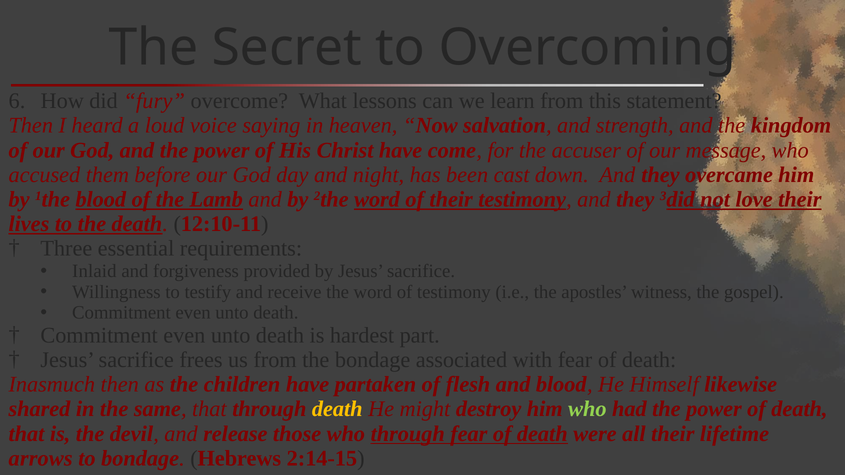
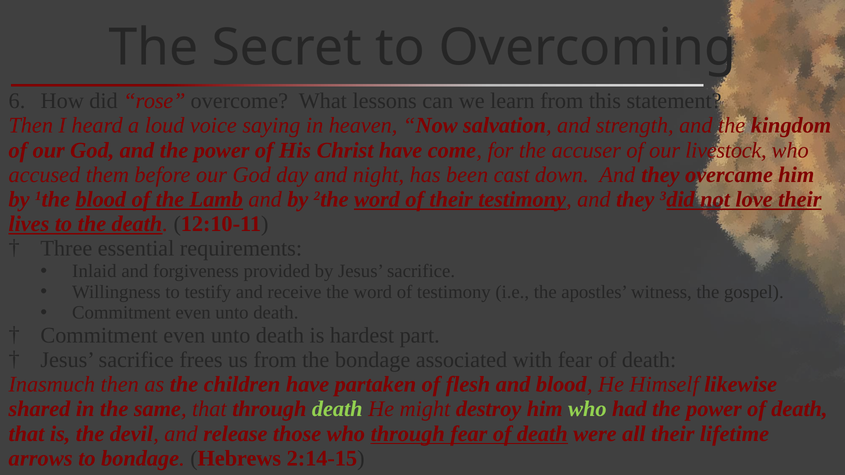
fury: fury -> rose
message: message -> livestock
death at (337, 409) colour: yellow -> light green
